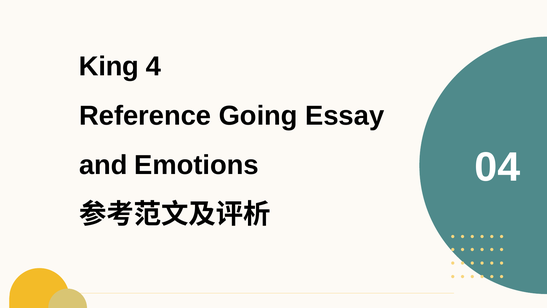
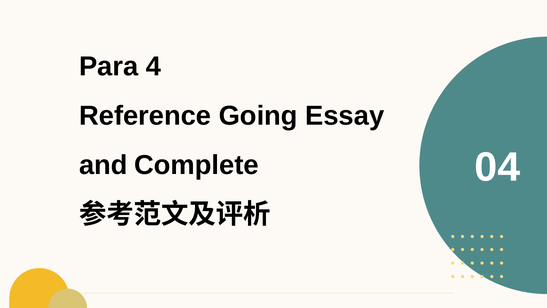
King: King -> Para
Emotions: Emotions -> Complete
